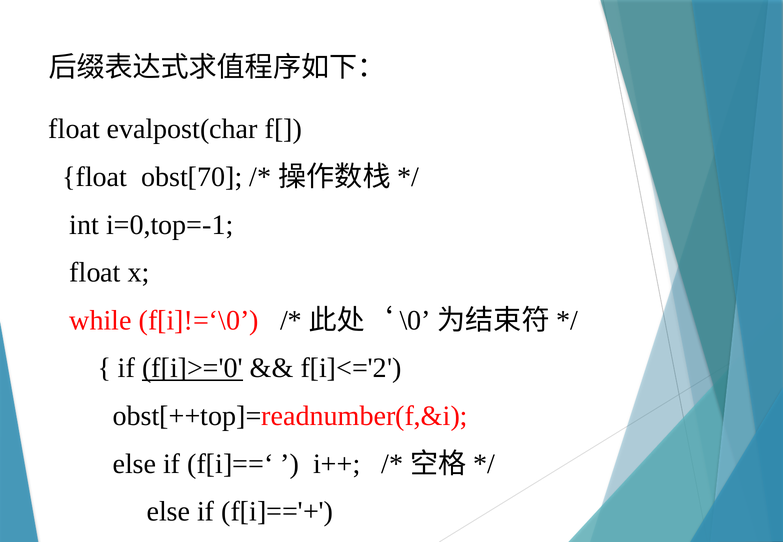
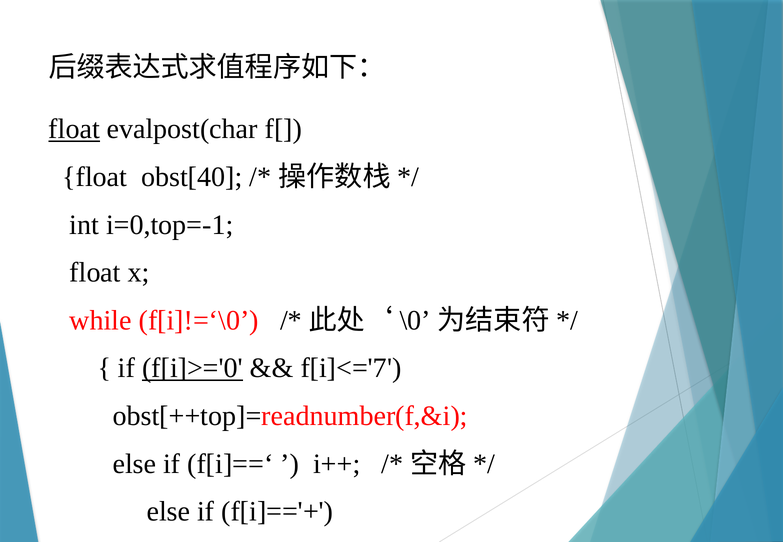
float at (74, 129) underline: none -> present
obst[70: obst[70 -> obst[40
f[i]<='2: f[i]<='2 -> f[i]<='7
